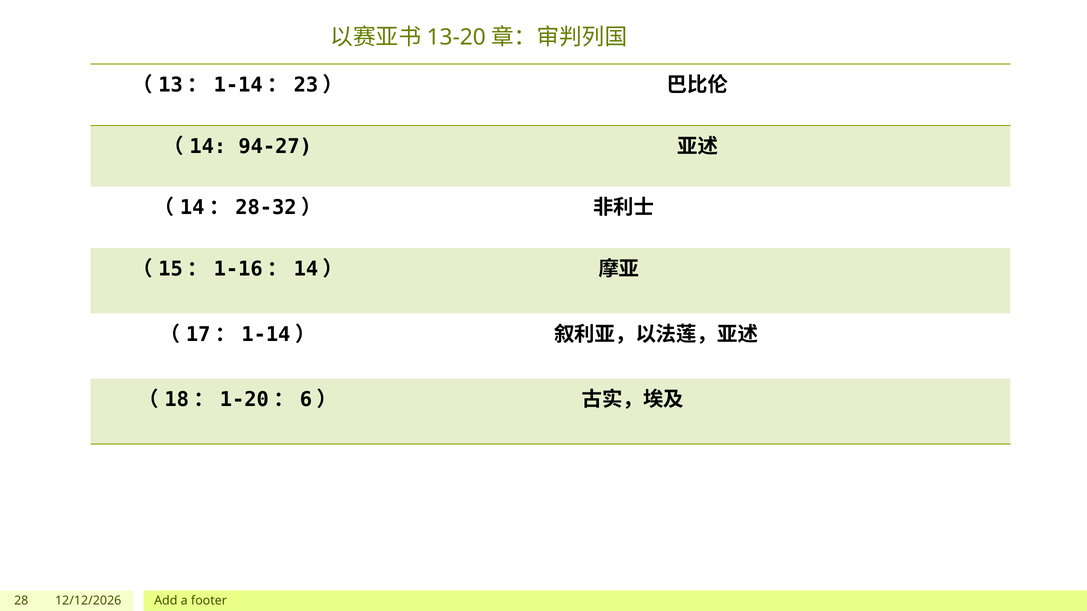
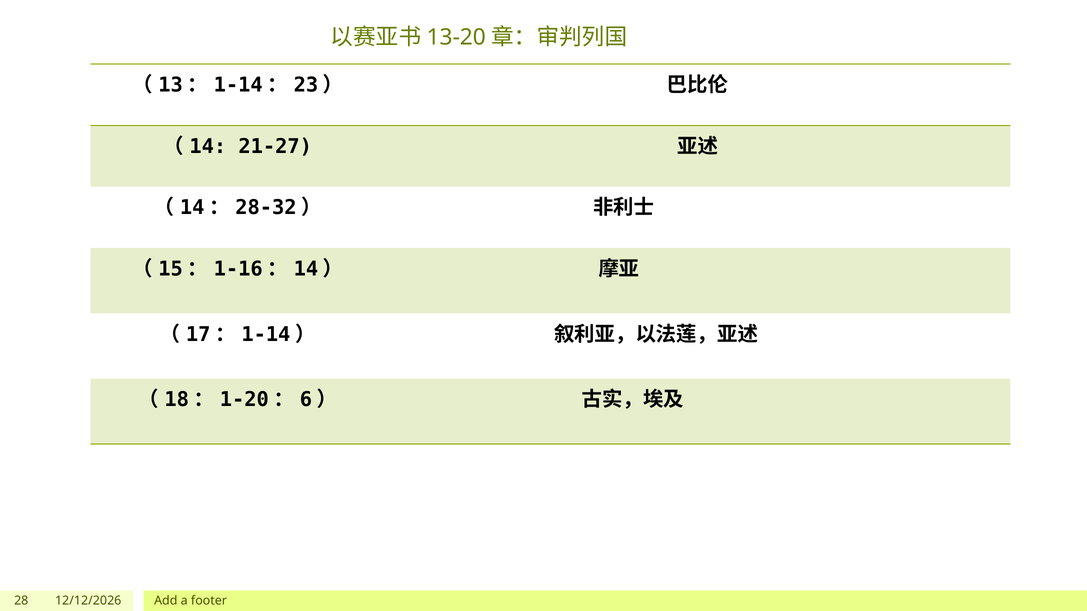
94-27: 94-27 -> 21-27
